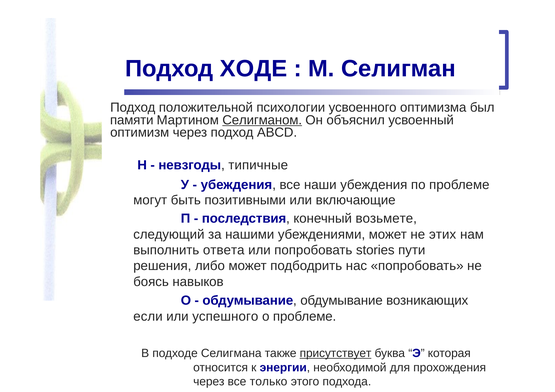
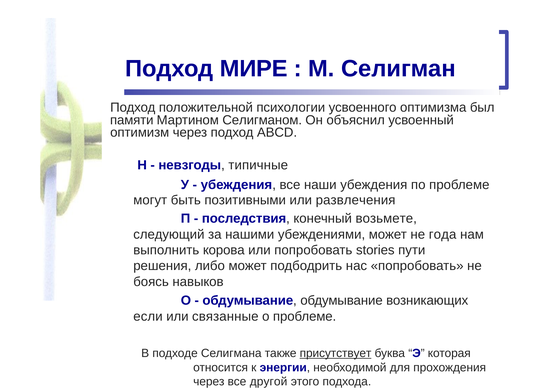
ХОДЕ: ХОДЕ -> МИРЕ
Селигманом underline: present -> none
включающие: включающие -> развлечения
этих: этих -> года
ответа: ответа -> корова
успешного: успешного -> связанные
только: только -> другой
